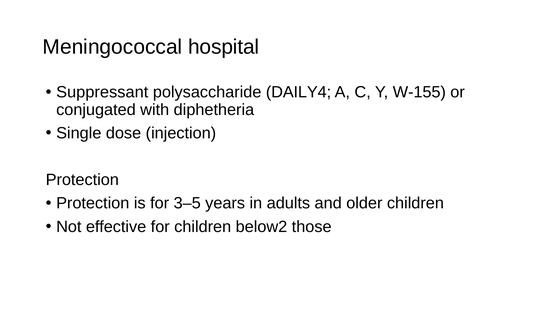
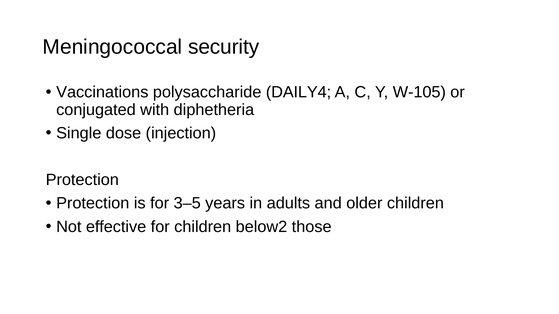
hospital: hospital -> security
Suppressant: Suppressant -> Vaccinations
W-155: W-155 -> W-105
